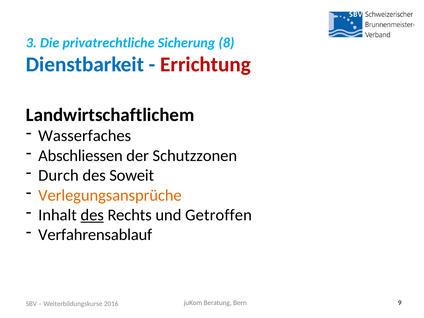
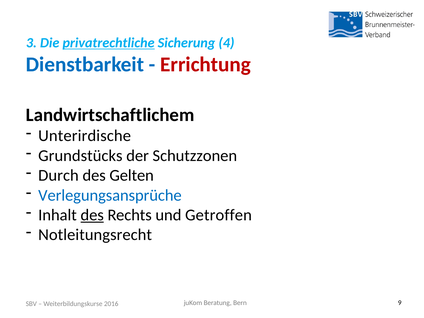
privatrechtliche underline: none -> present
8: 8 -> 4
Wasserfaches: Wasserfaches -> Unterirdische
Abschliessen: Abschliessen -> Grundstücks
Soweit: Soweit -> Gelten
Verlegungsansprüche colour: orange -> blue
Verfahrensablauf: Verfahrensablauf -> Notleitungsrecht
